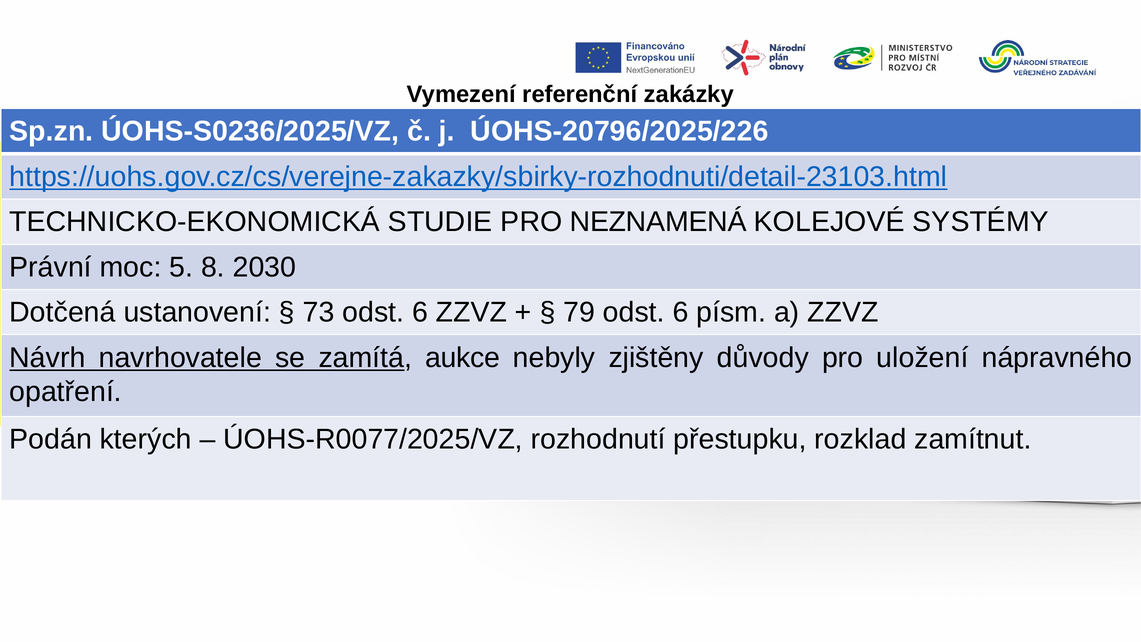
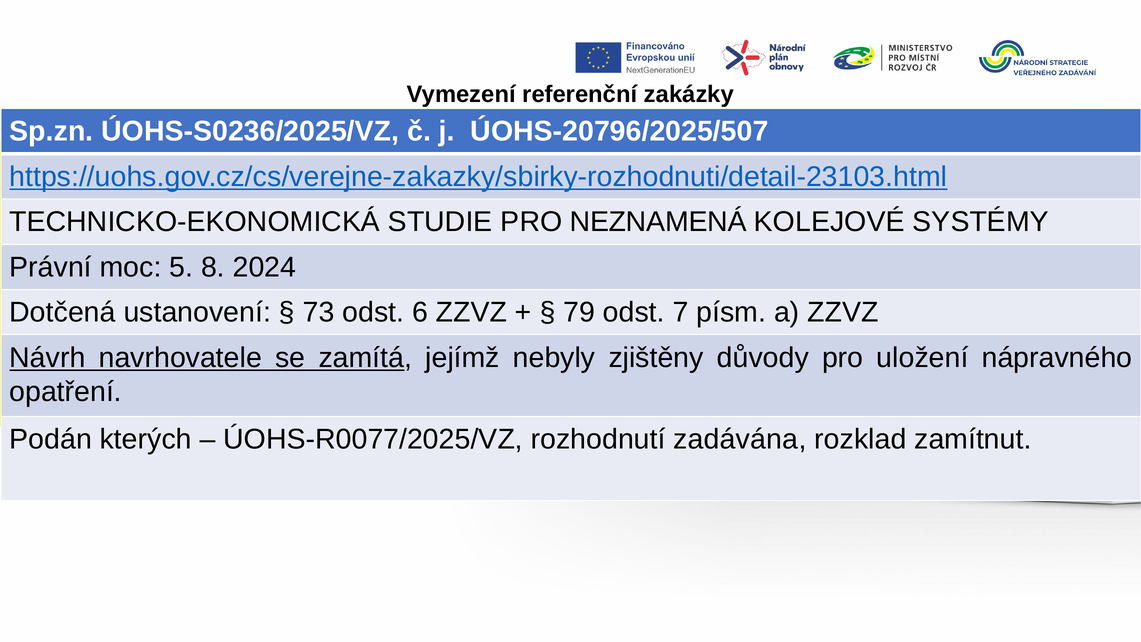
ÚOHS-20796/2025/226: ÚOHS-20796/2025/226 -> ÚOHS-20796/2025/507
2030: 2030 -> 2024
79 odst 6: 6 -> 7
aukce: aukce -> jejímž
přestupku: přestupku -> zadávána
